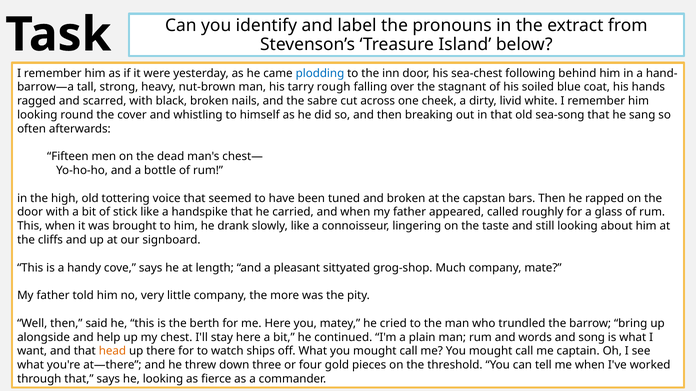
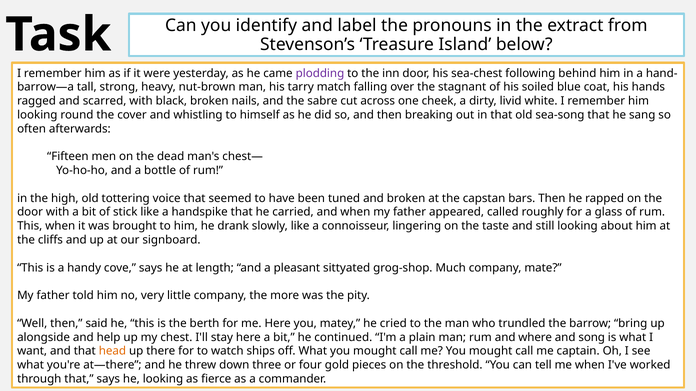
plodding colour: blue -> purple
rough: rough -> match
words: words -> where
